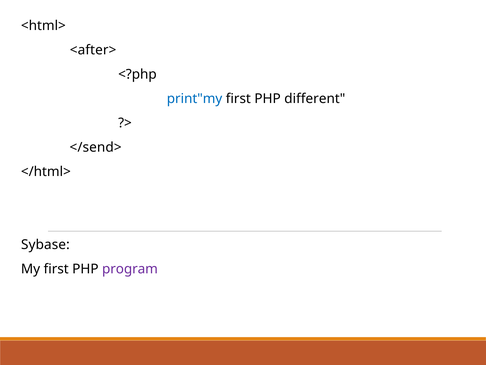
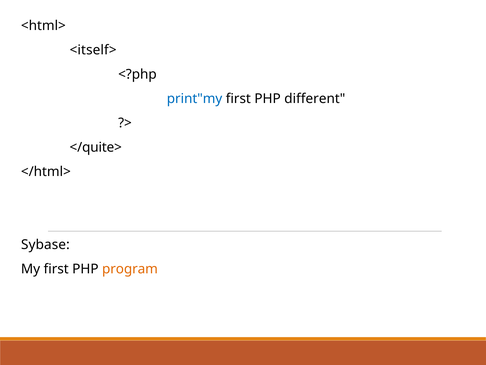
<after>: <after> -> <itself>
</send>: </send> -> </quite>
program colour: purple -> orange
